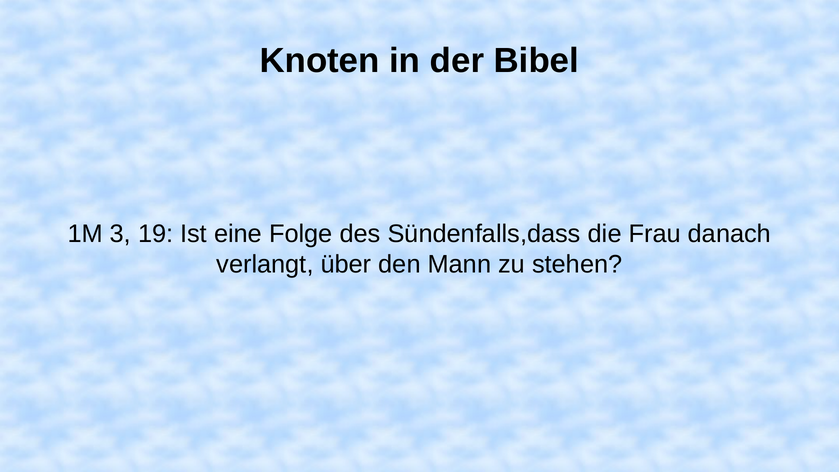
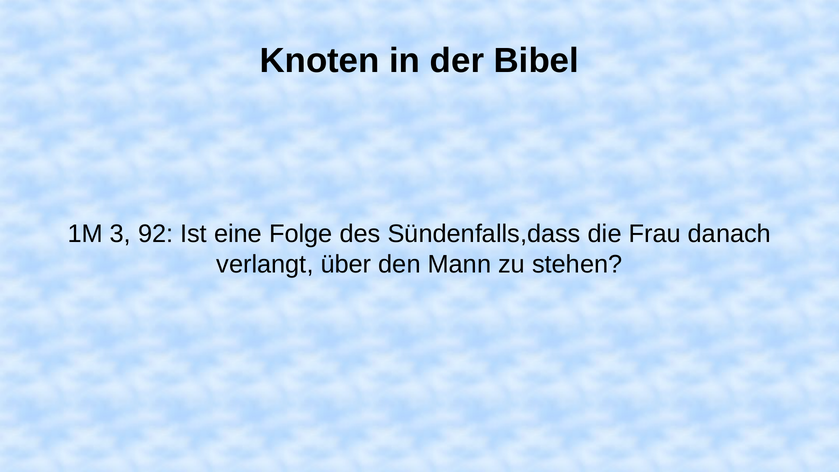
19: 19 -> 92
